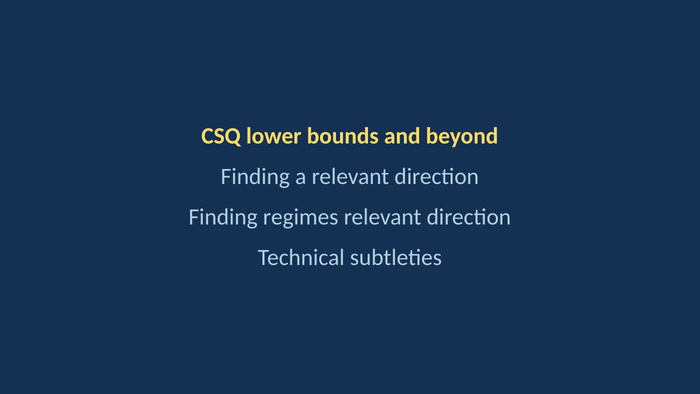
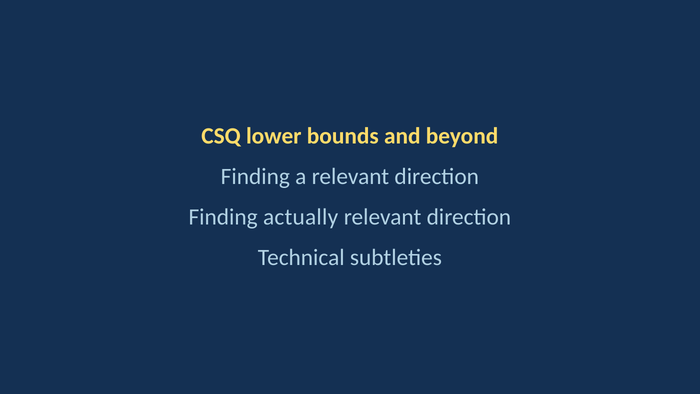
regimes: regimes -> actually
